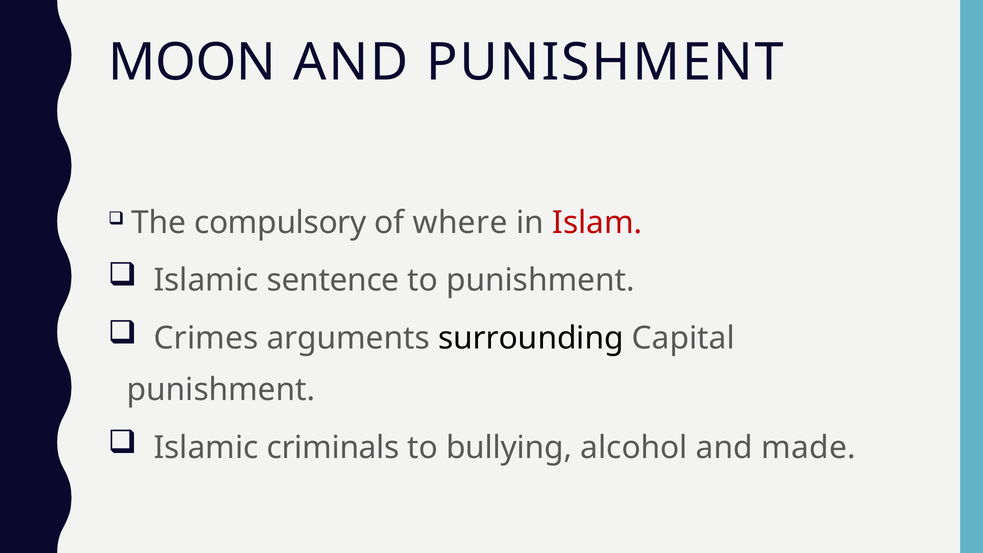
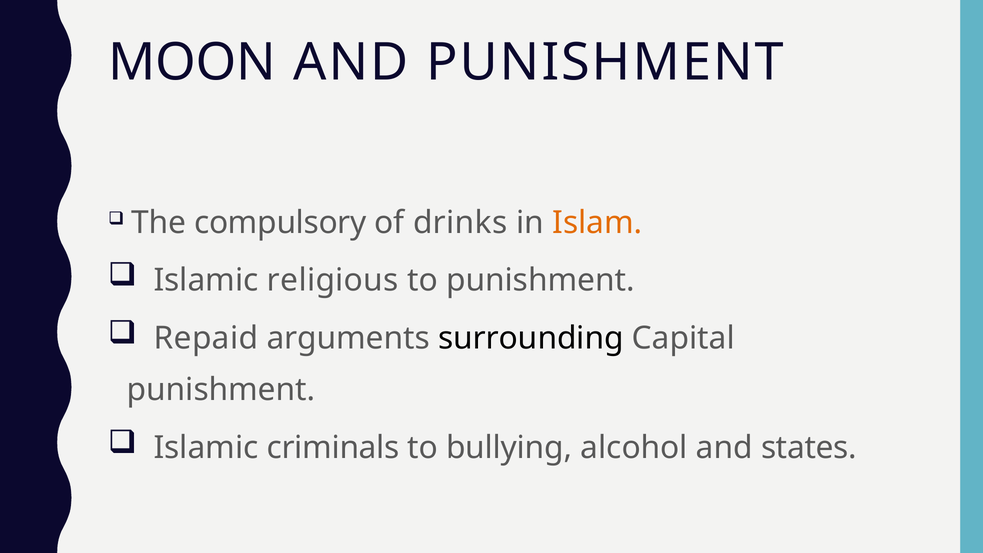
where: where -> drinks
Islam colour: red -> orange
sentence: sentence -> religious
Crimes: Crimes -> Repaid
made: made -> states
